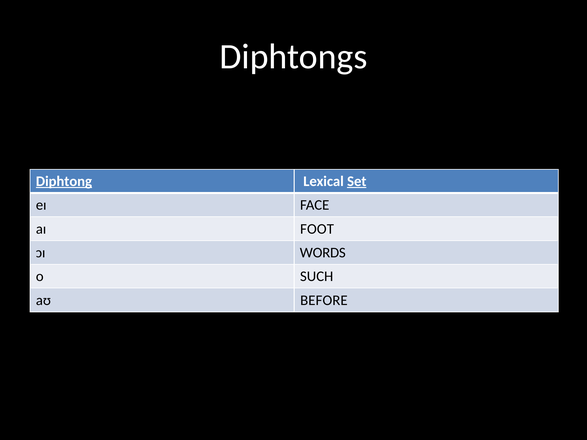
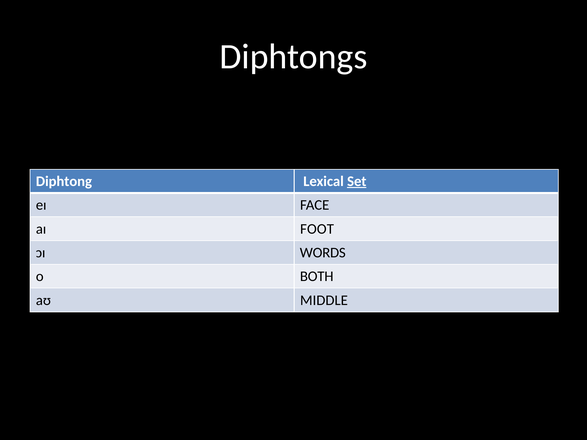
Diphtong underline: present -> none
SUCH: SUCH -> BOTH
BEFORE: BEFORE -> MIDDLE
